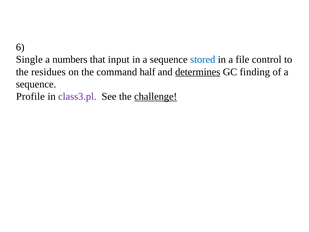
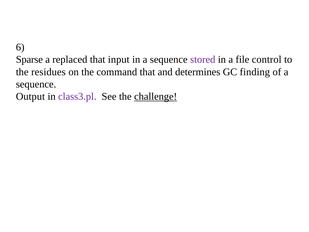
Single: Single -> Sparse
numbers: numbers -> replaced
stored colour: blue -> purple
command half: half -> that
determines underline: present -> none
Profile: Profile -> Output
